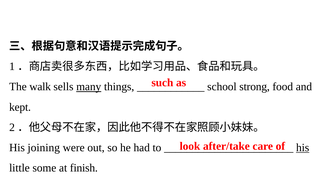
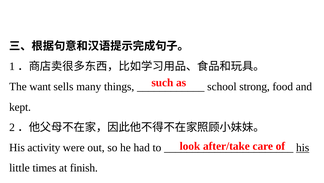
walk: walk -> want
many underline: present -> none
joining: joining -> activity
some: some -> times
